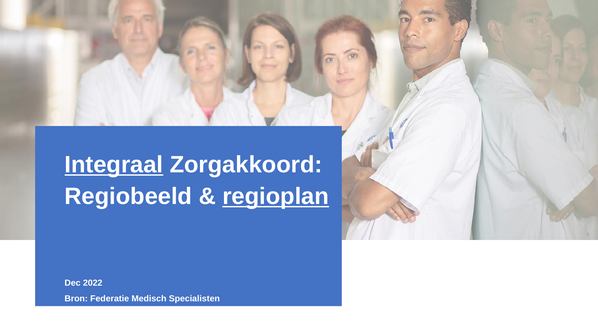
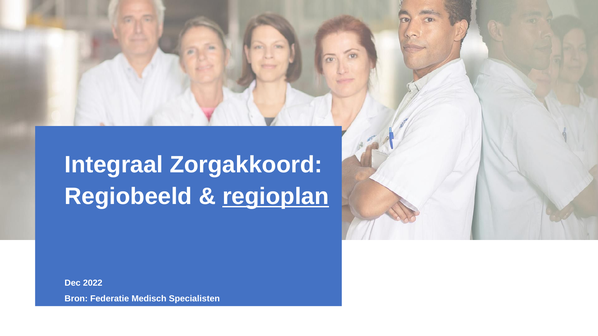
Integraal underline: present -> none
